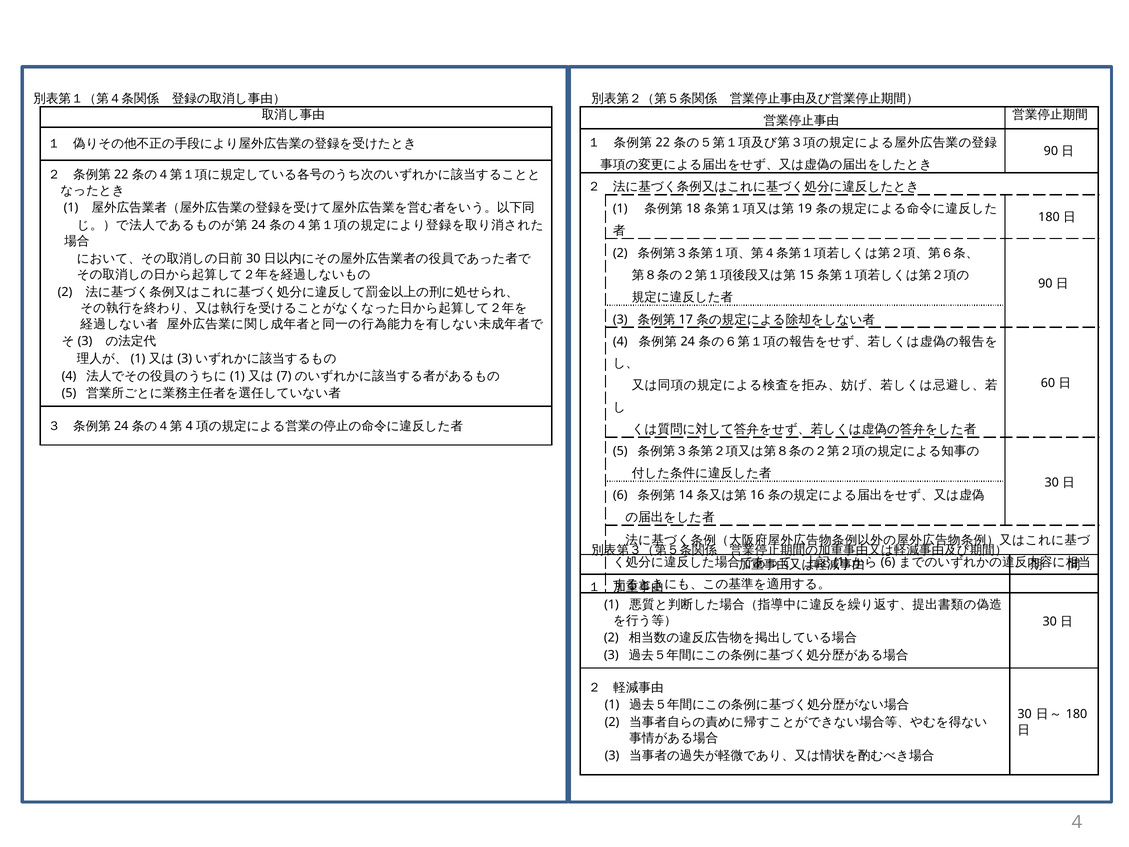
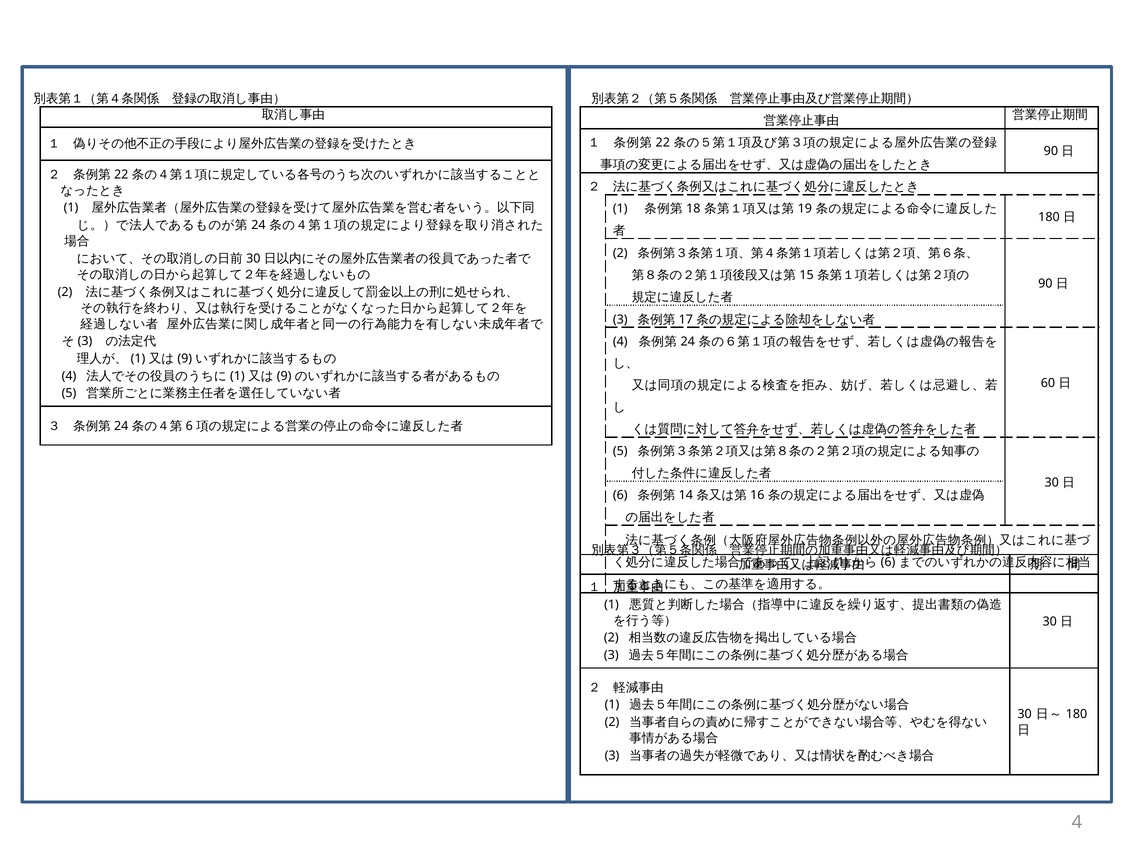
3 at (185, 358): 3 -> 9
7 at (284, 376): 7 -> 9
4 at (189, 426): 4 -> 6
